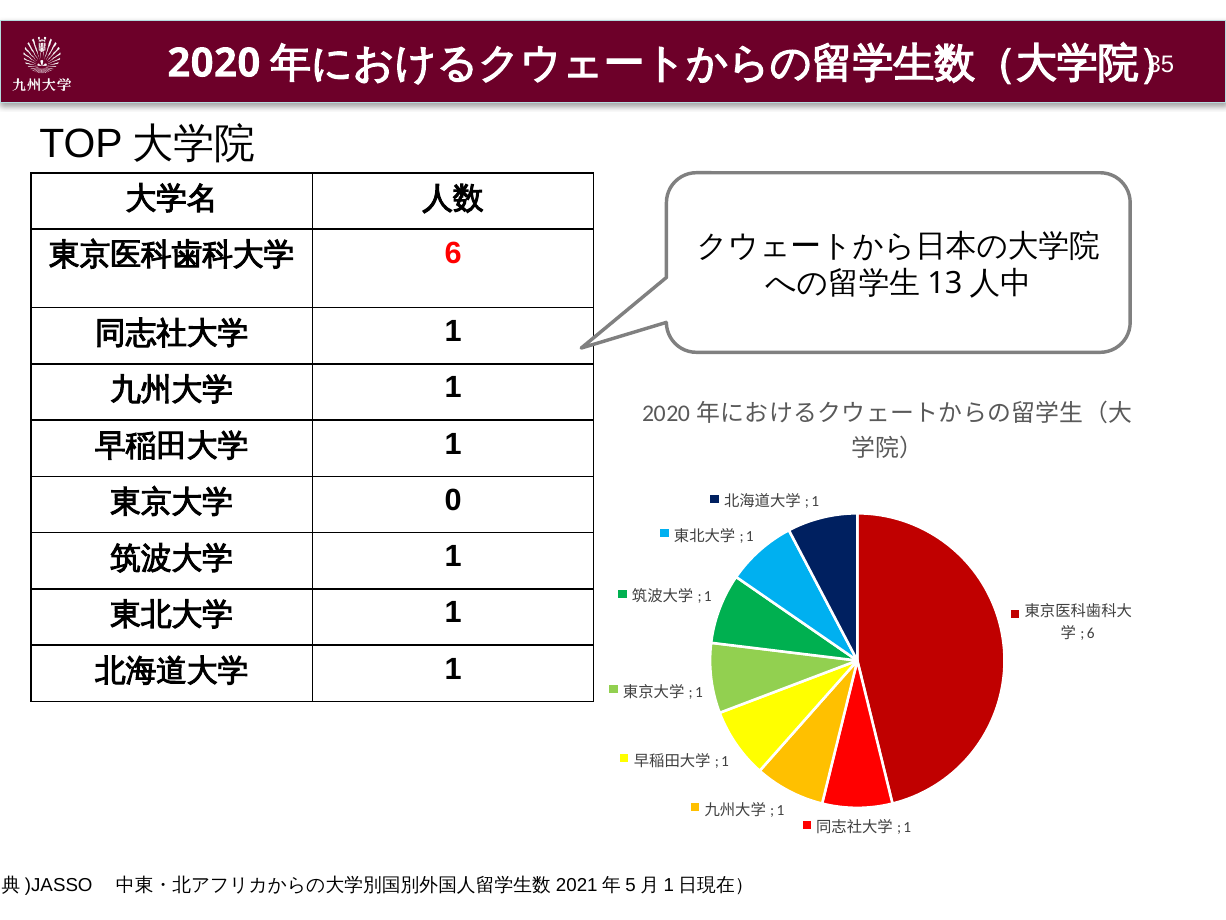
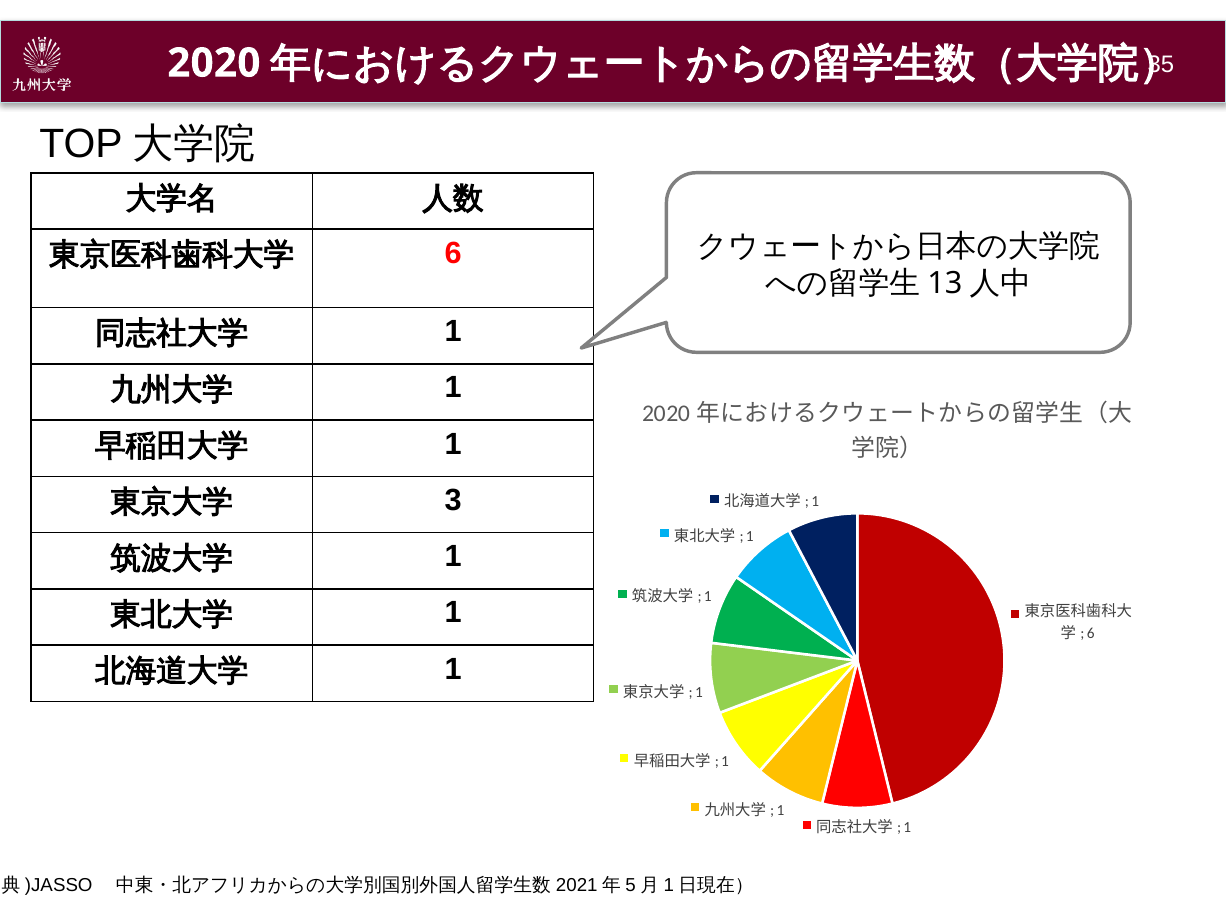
0: 0 -> 3
